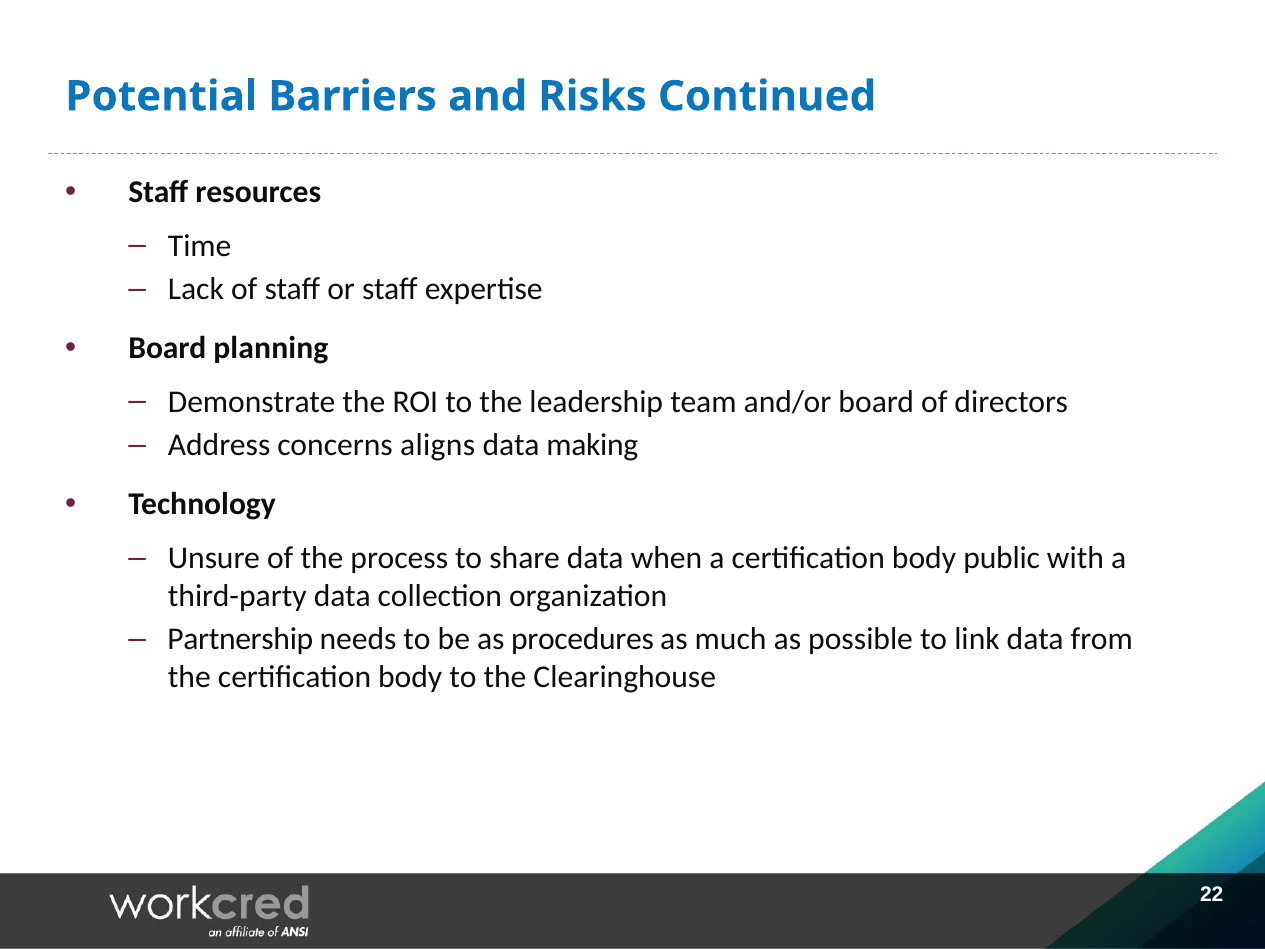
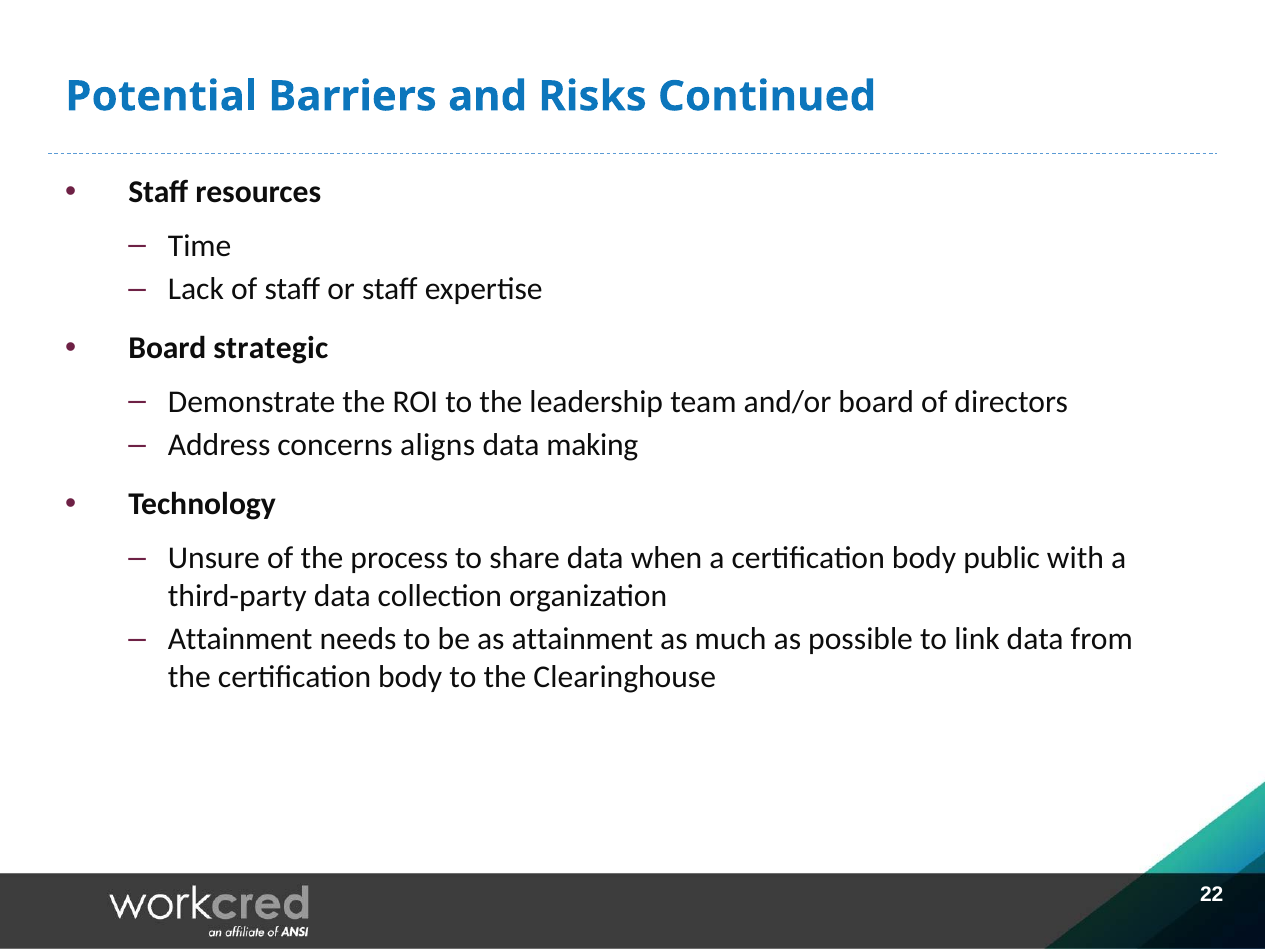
planning: planning -> strategic
Partnership at (240, 639): Partnership -> Attainment
as procedures: procedures -> attainment
